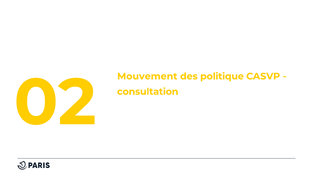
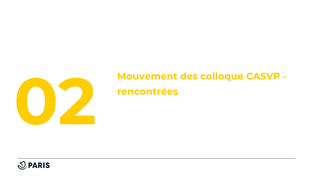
politique: politique -> colloque
consultation: consultation -> rencontrées
